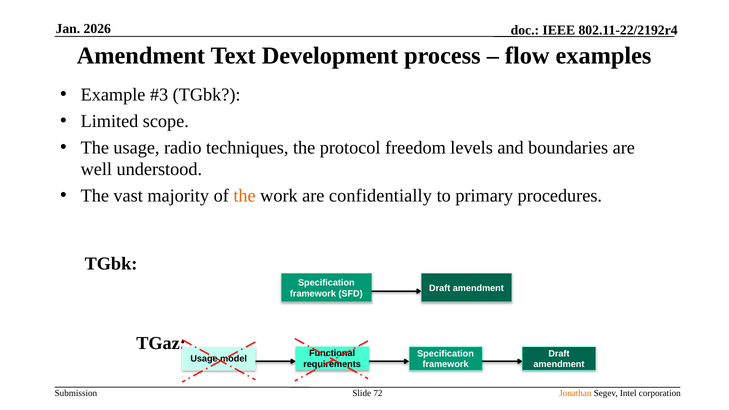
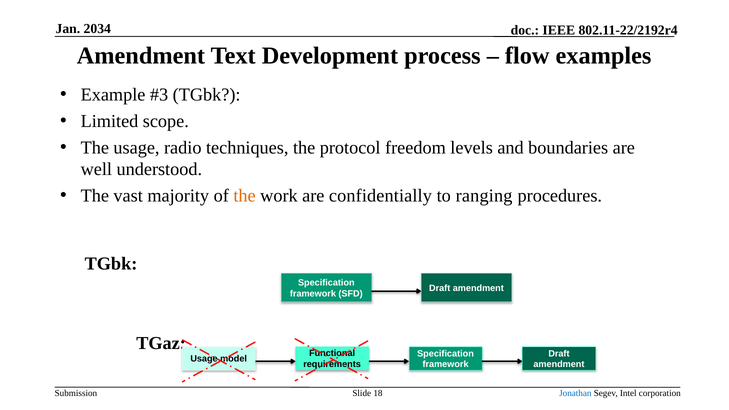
2026: 2026 -> 2034
primary: primary -> ranging
72: 72 -> 18
Jonathan colour: orange -> blue
